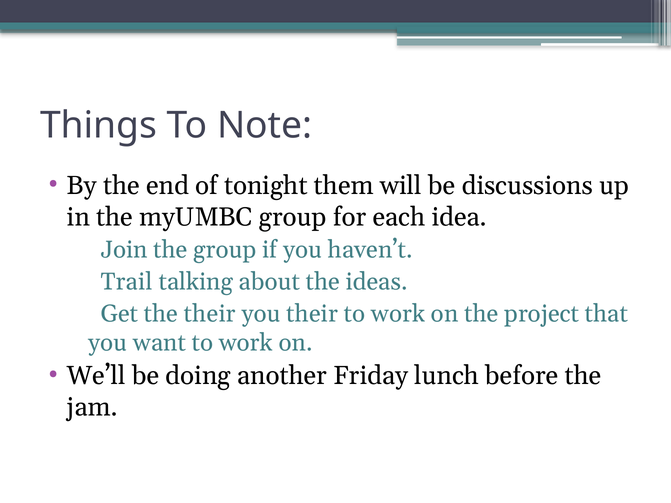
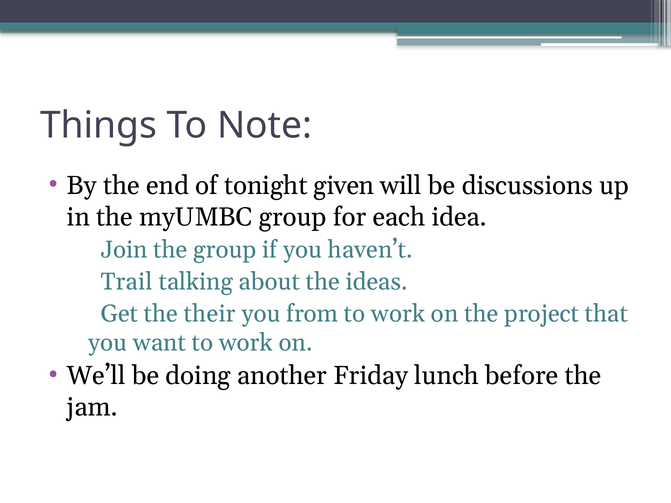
them: them -> given
you their: their -> from
